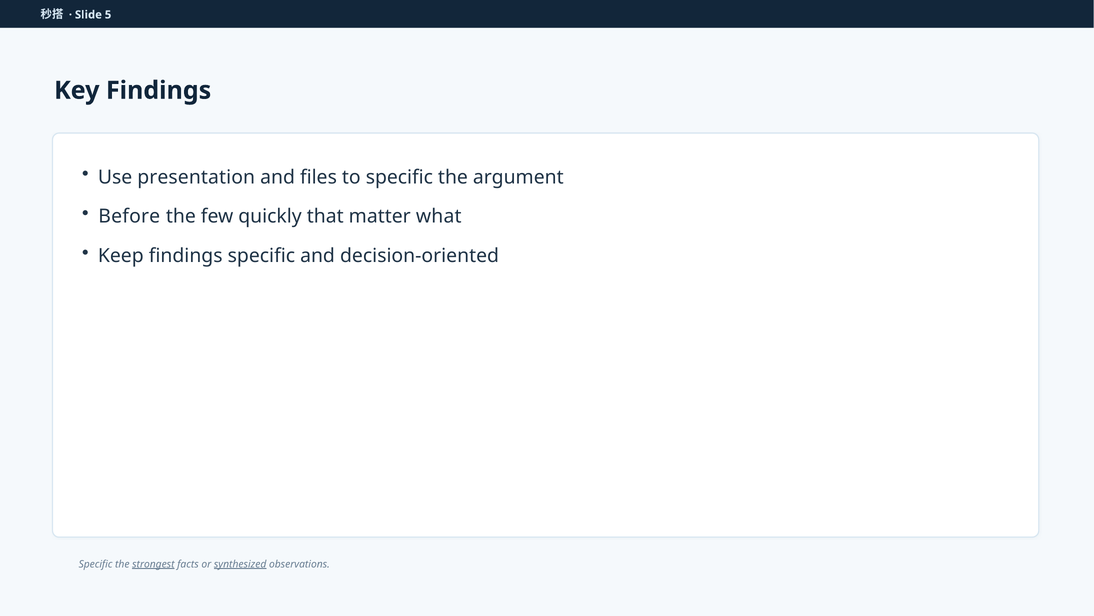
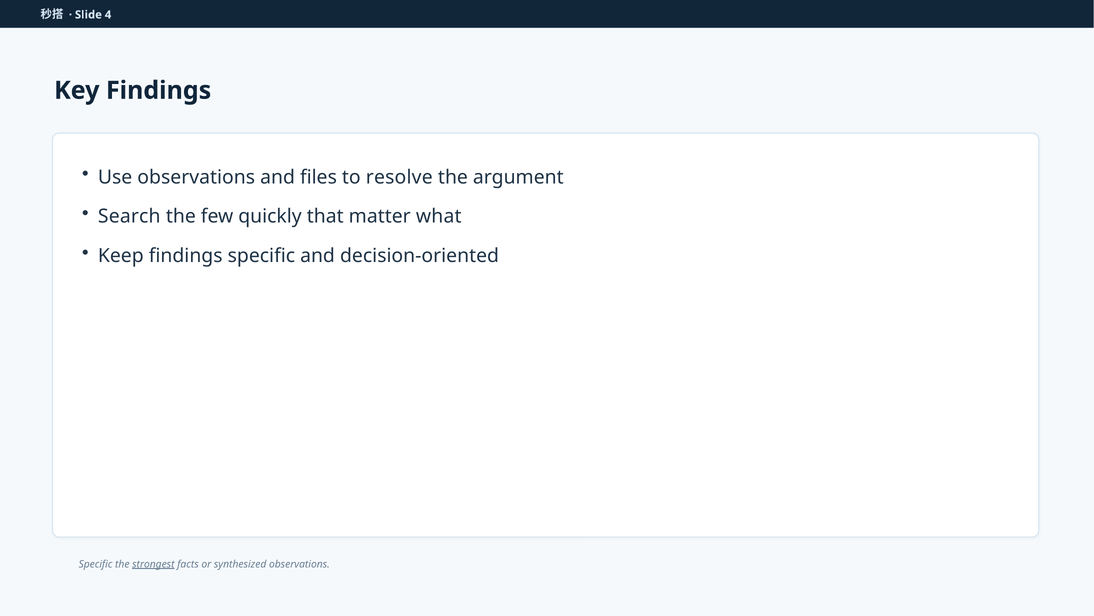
5: 5 -> 4
Use presentation: presentation -> observations
to specific: specific -> resolve
Before: Before -> Search
synthesized underline: present -> none
